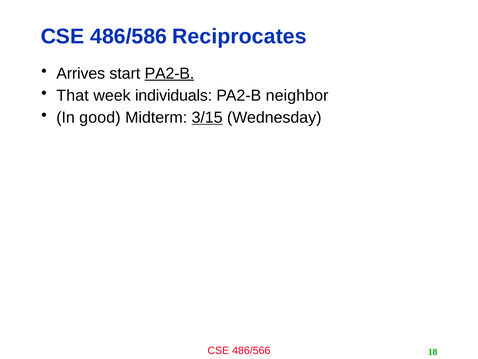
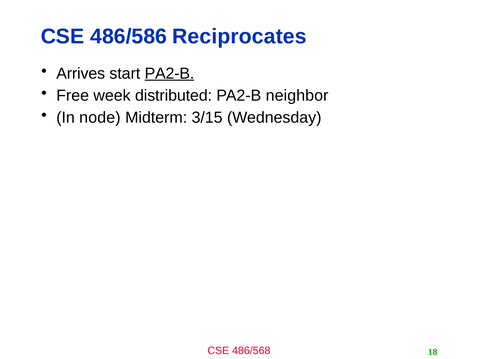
That: That -> Free
individuals: individuals -> distributed
good: good -> node
3/15 underline: present -> none
486/566: 486/566 -> 486/568
